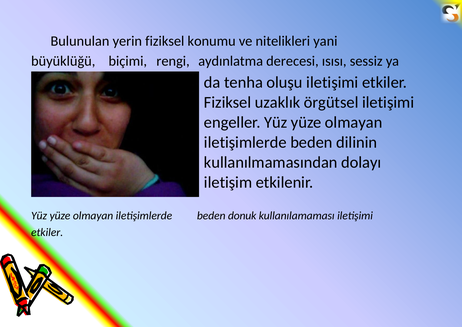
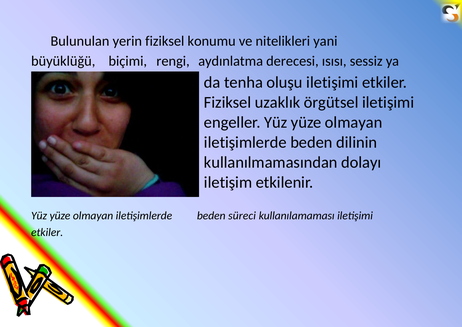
donuk: donuk -> süreci
